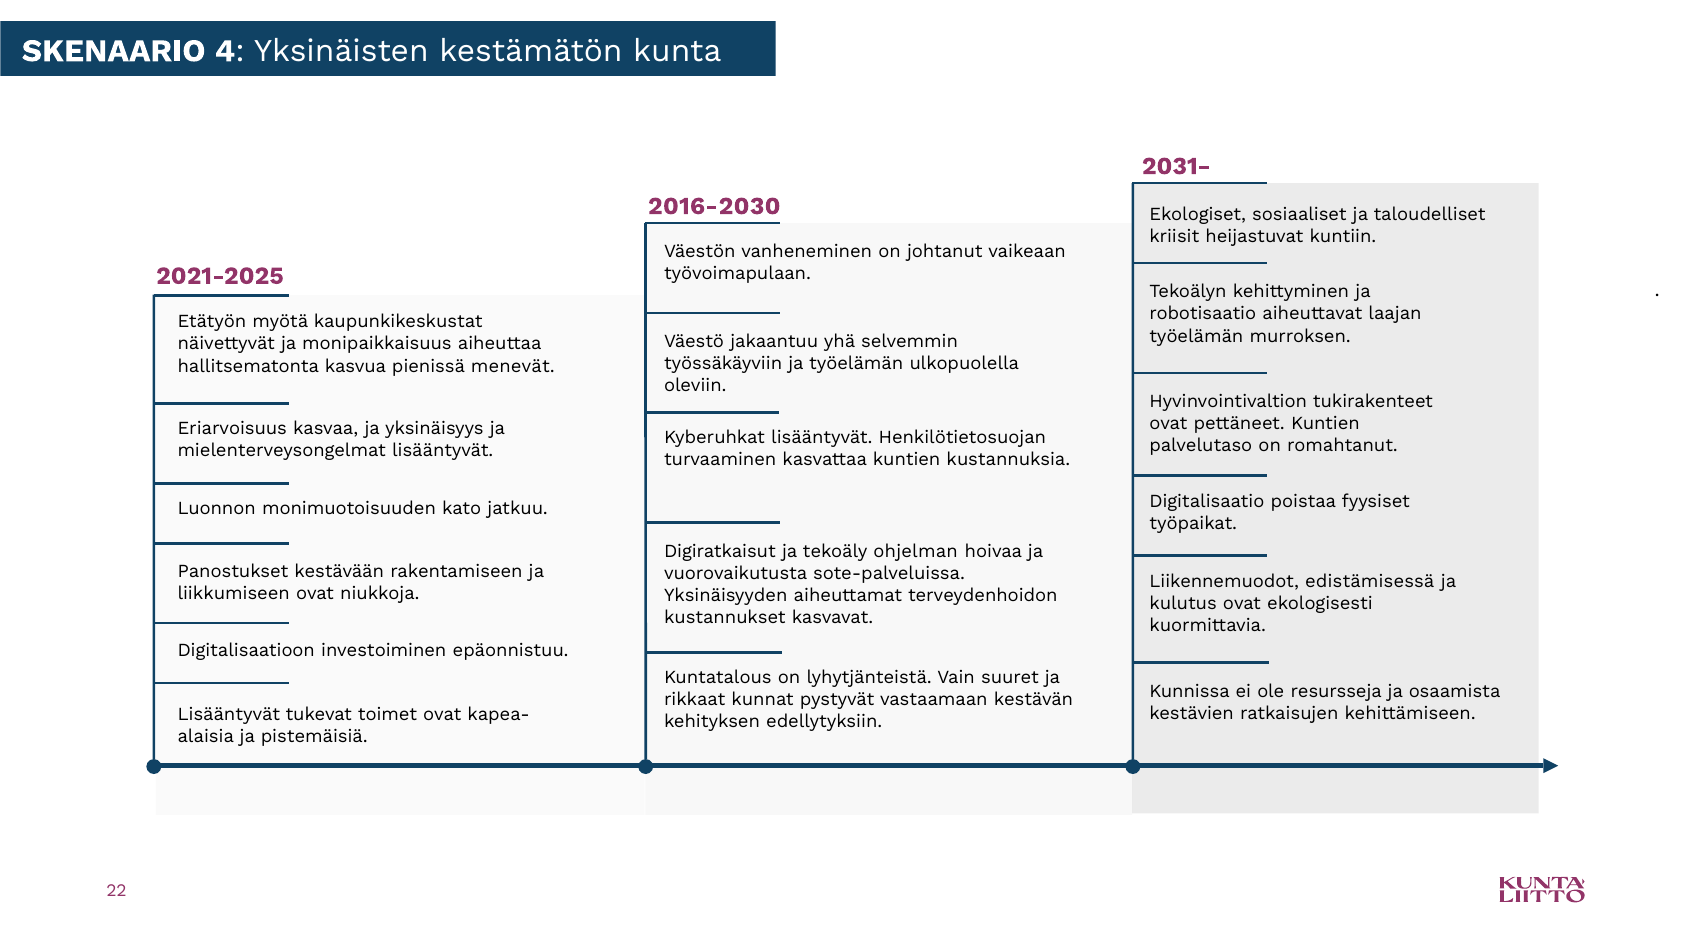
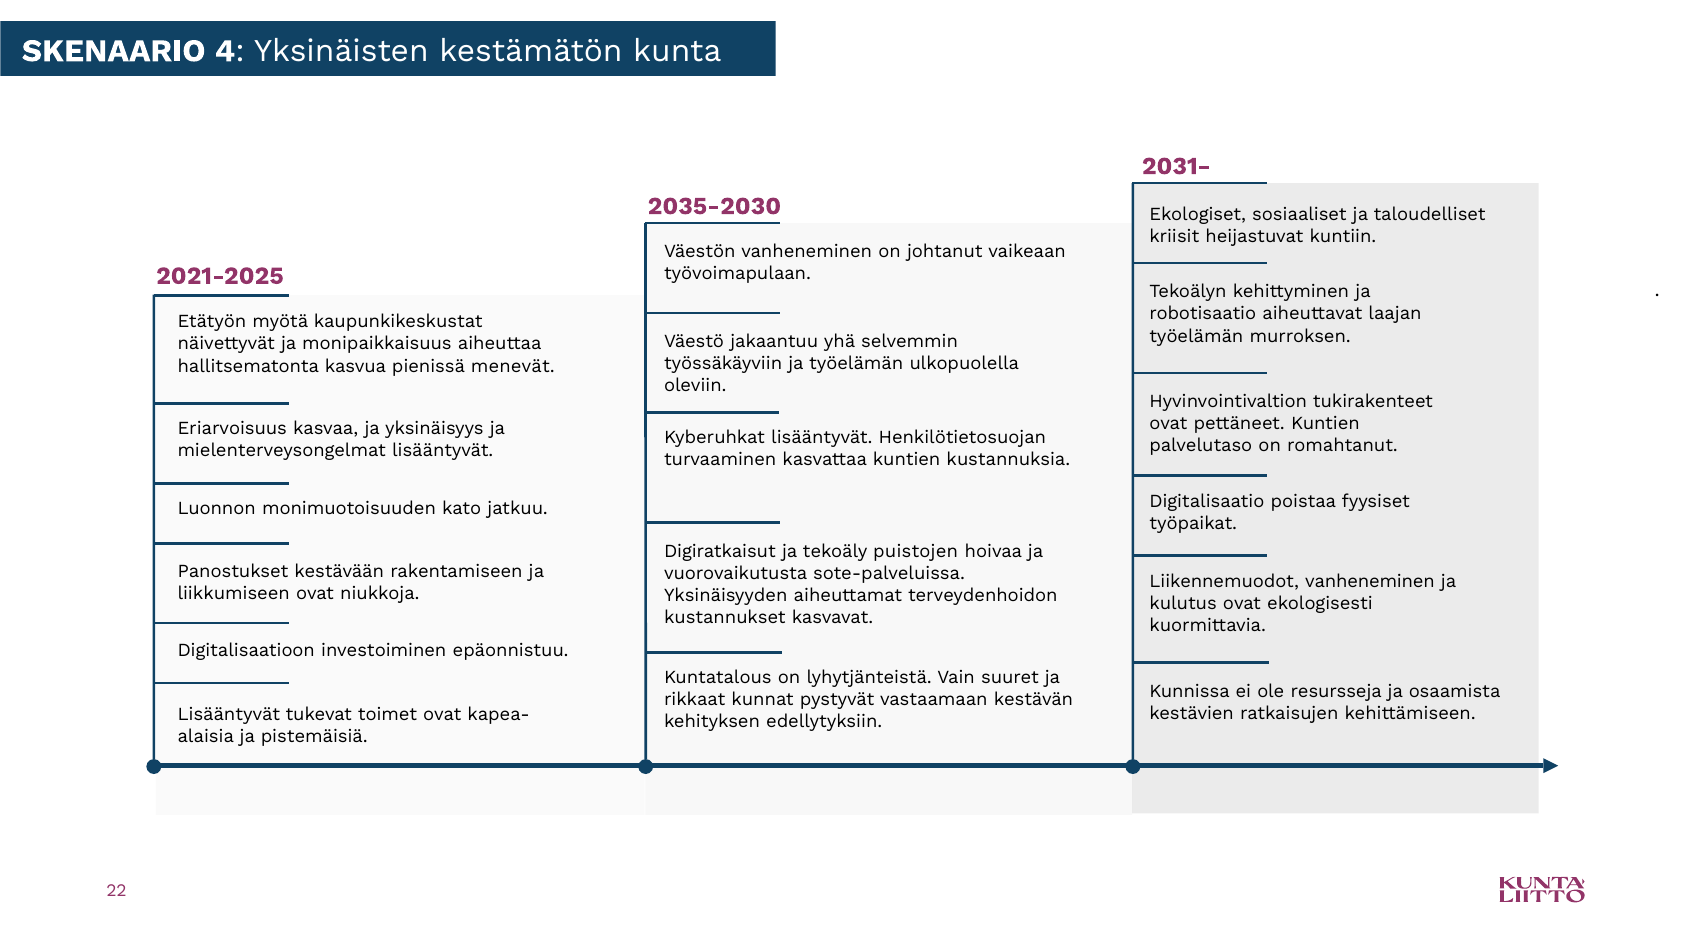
2016-2030: 2016-2030 -> 2035-2030
ohjelman: ohjelman -> puistojen
Liikennemuodot edistämisessä: edistämisessä -> vanheneminen
